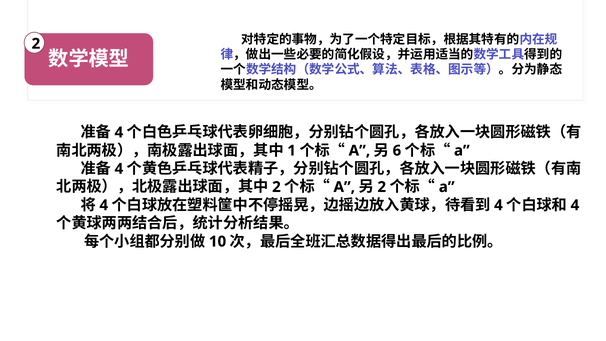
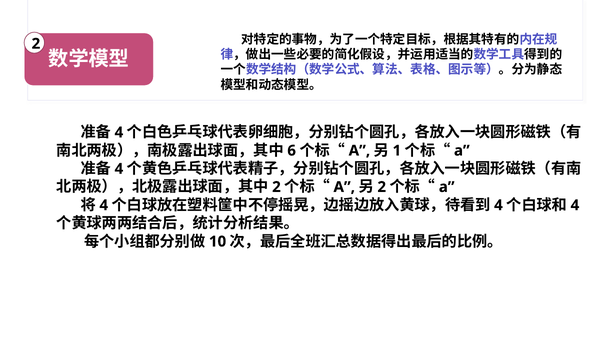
1: 1 -> 6
6: 6 -> 1
